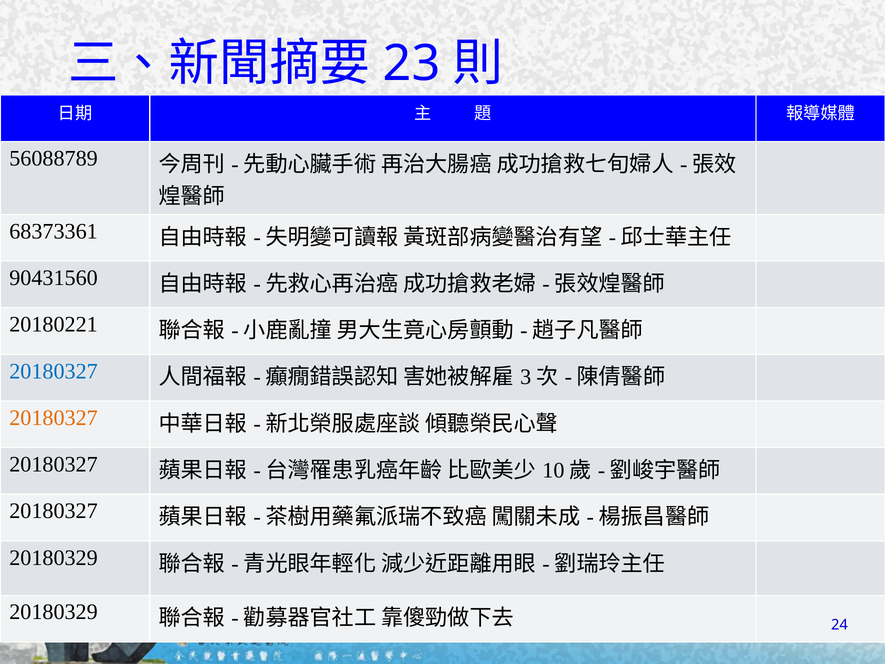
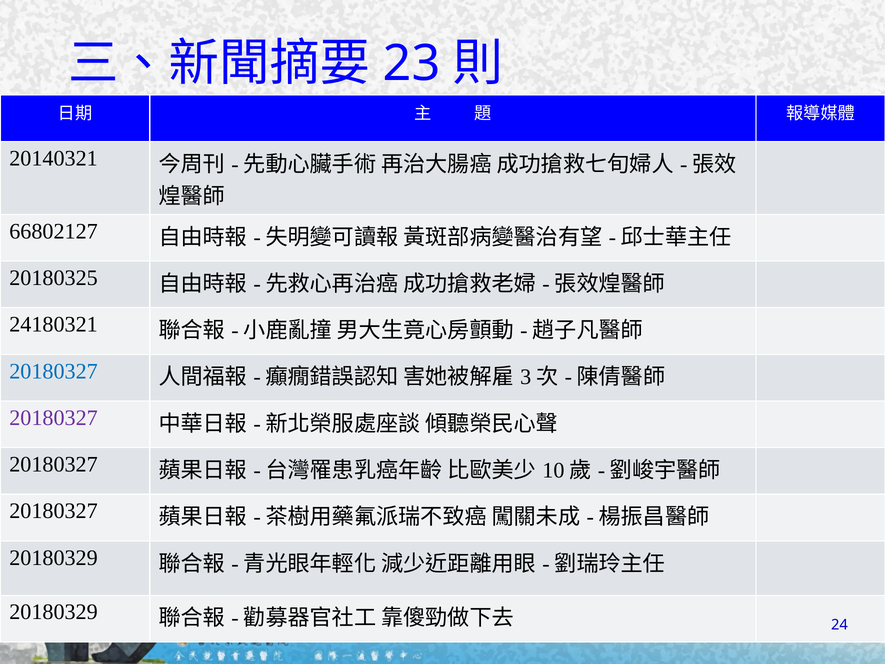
56088789: 56088789 -> 20140321
68373361: 68373361 -> 66802127
90431560: 90431560 -> 20180325
20180221: 20180221 -> 24180321
20180327 at (54, 418) colour: orange -> purple
